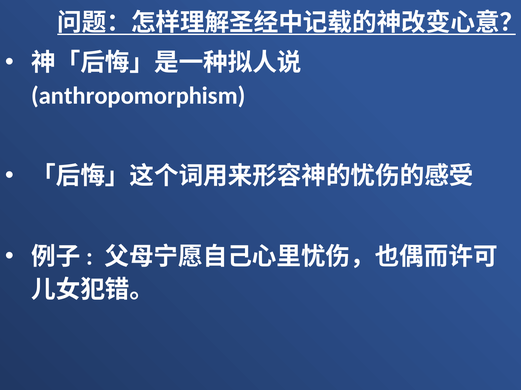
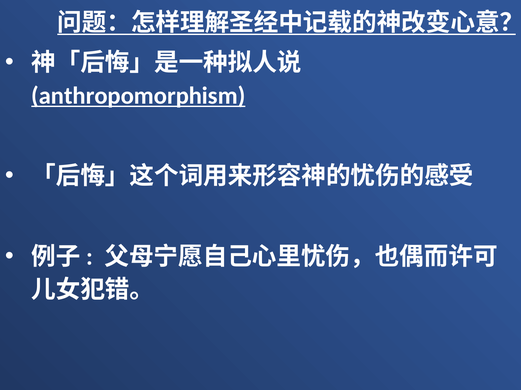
anthropomorphism underline: none -> present
